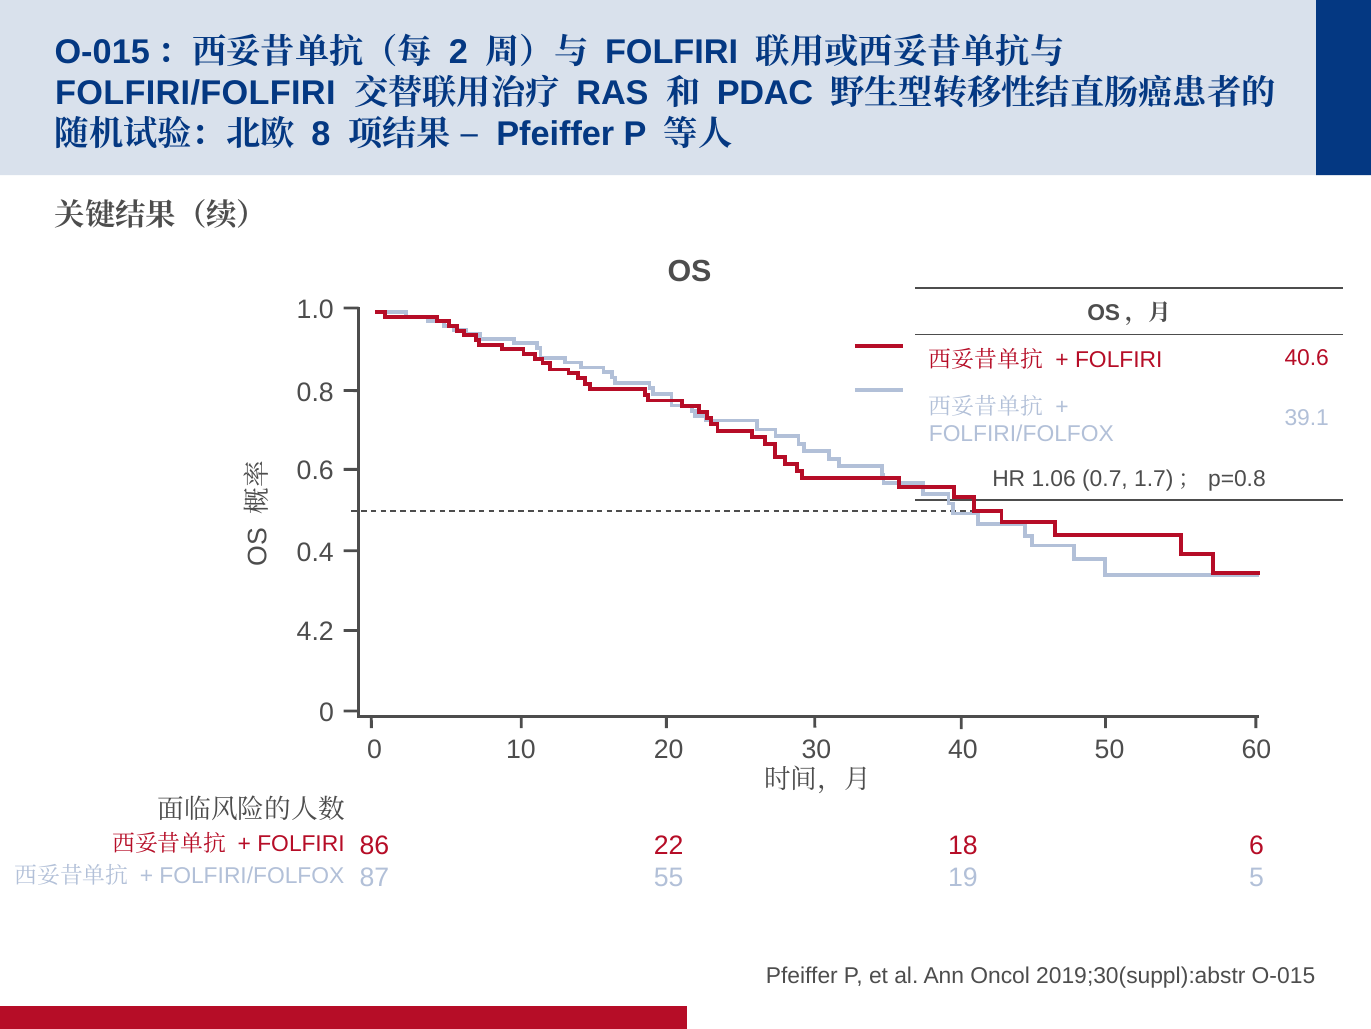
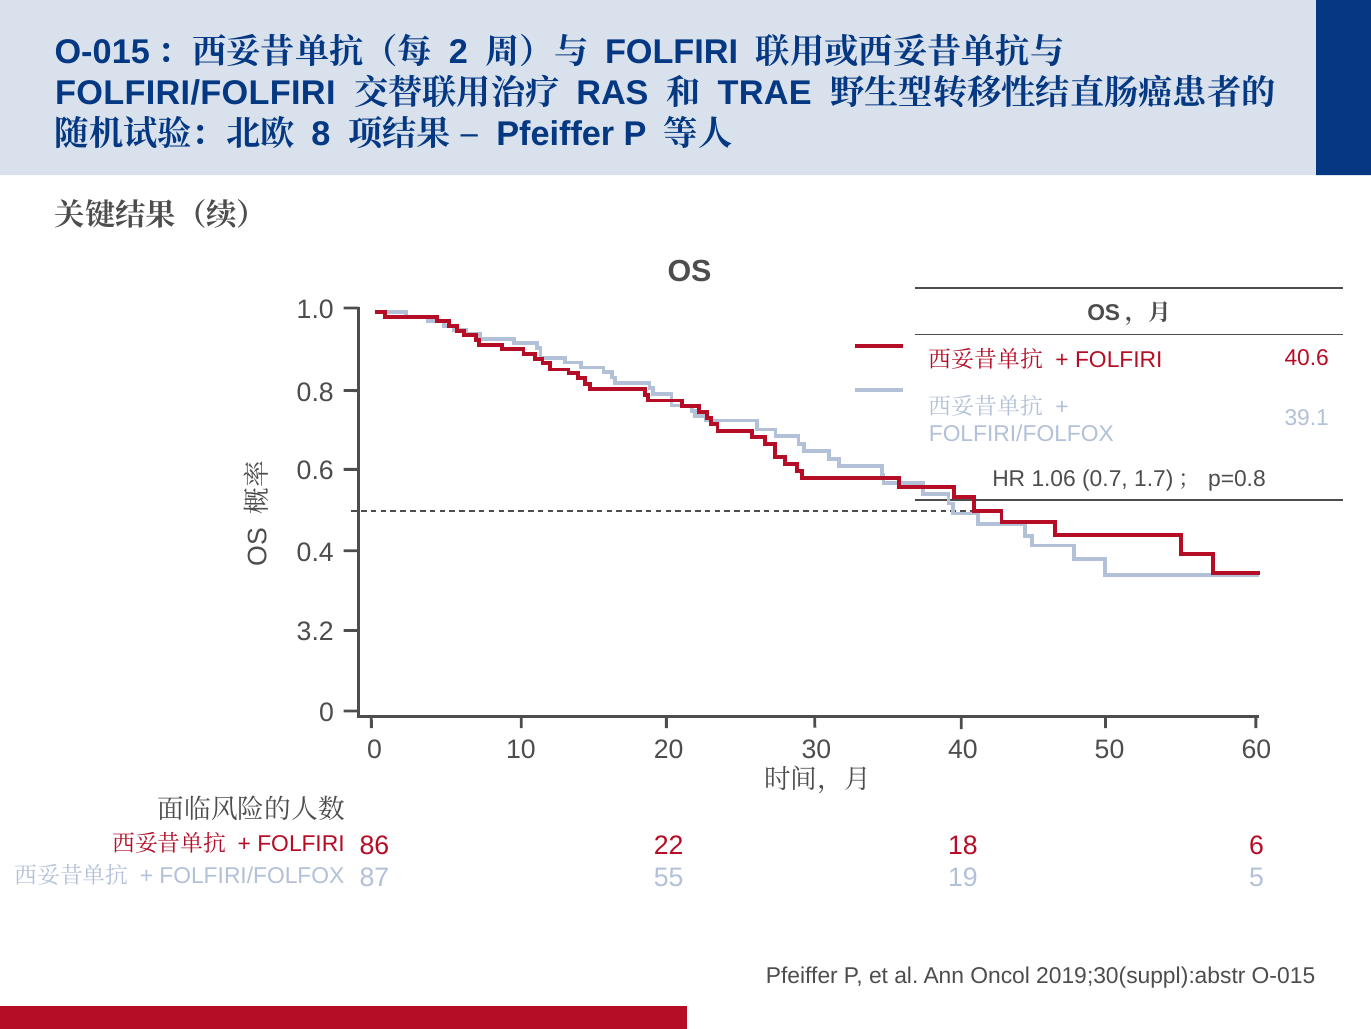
PDAC: PDAC -> TRAE
4.2: 4.2 -> 3.2
